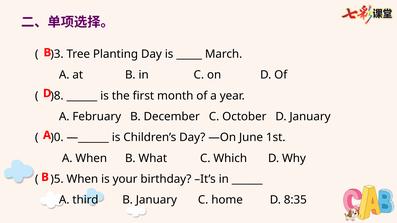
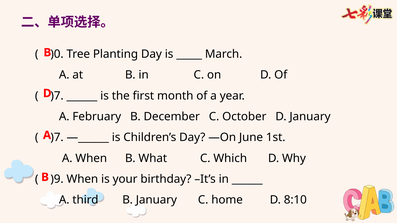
)3: )3 -> )0
)8 at (57, 96): )8 -> )7
)0 at (57, 138): )0 -> )7
)5: )5 -> )9
8:35: 8:35 -> 8:10
